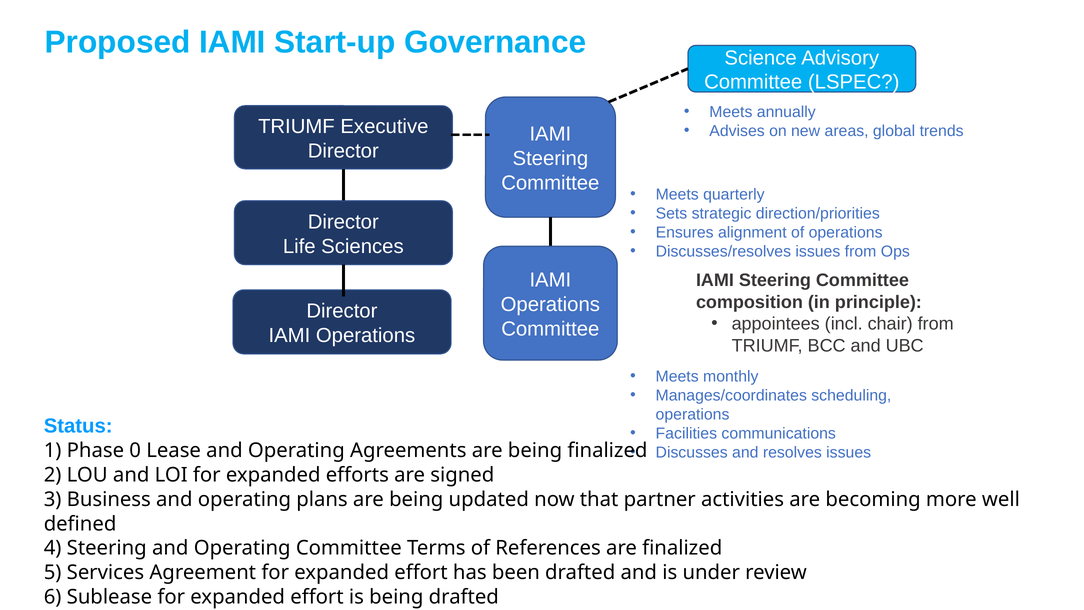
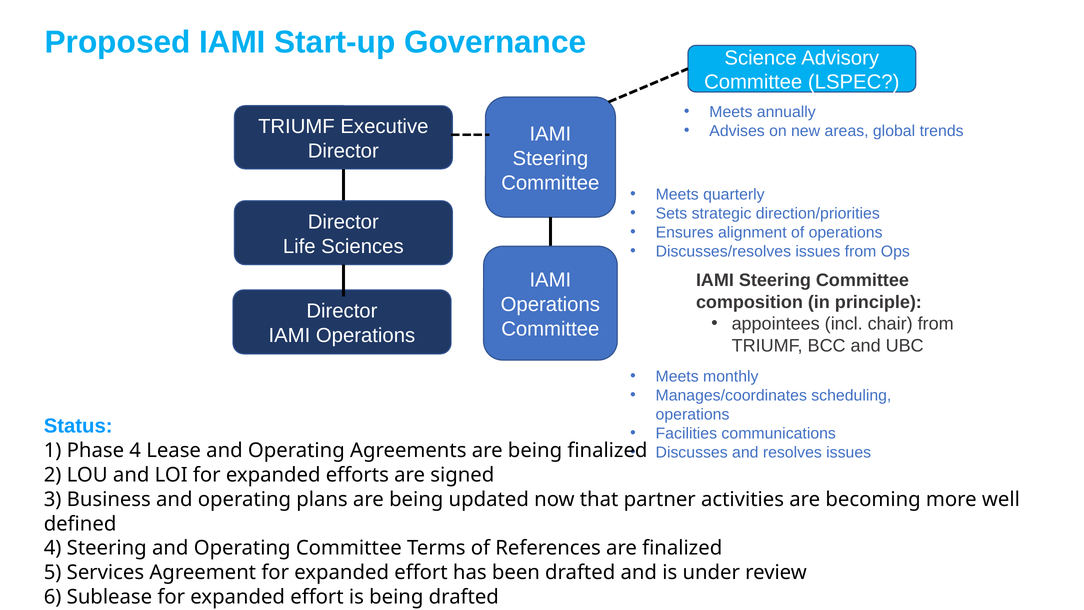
Phase 0: 0 -> 4
